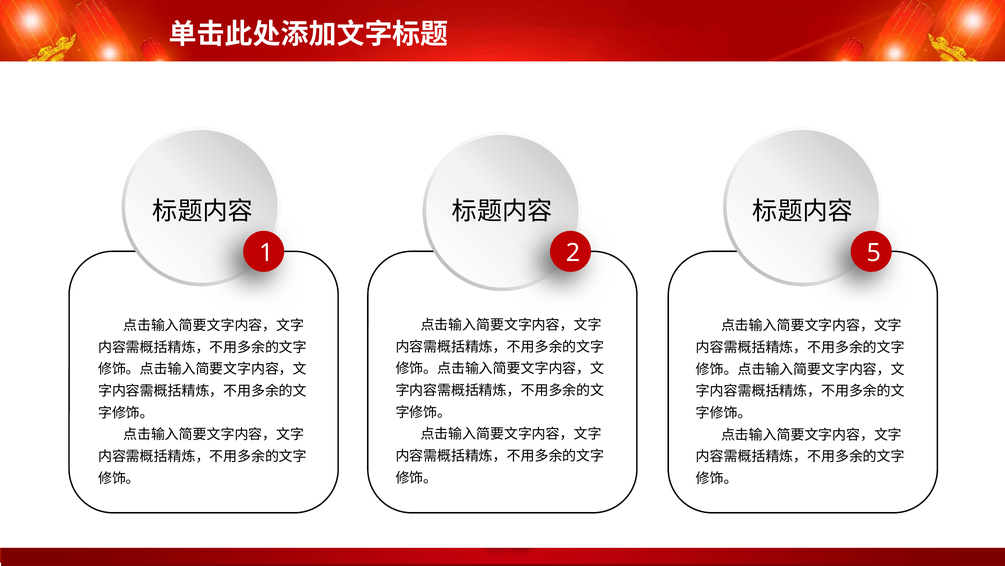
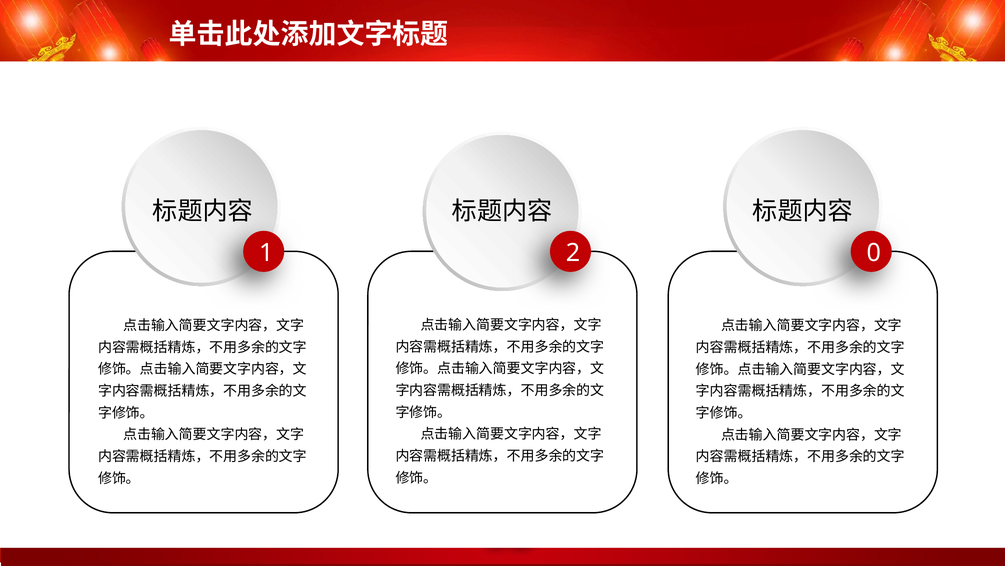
5: 5 -> 0
